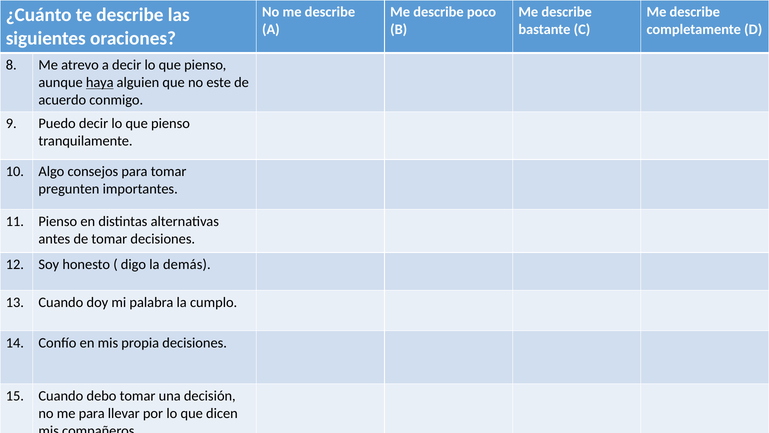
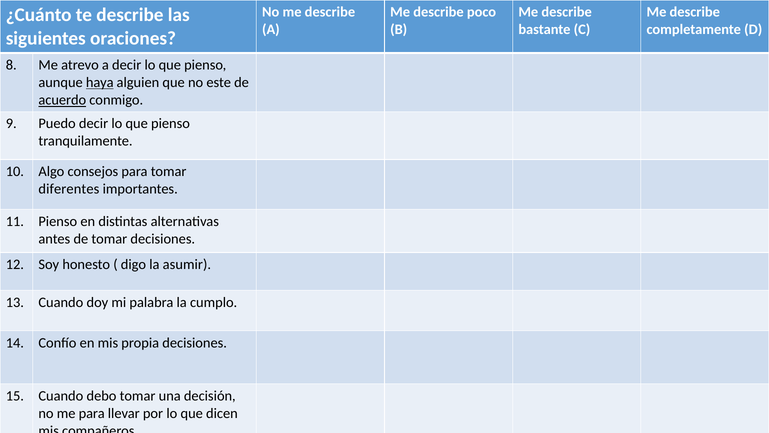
acuerdo underline: none -> present
pregunten: pregunten -> diferentes
demás: demás -> asumir
